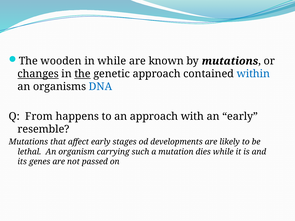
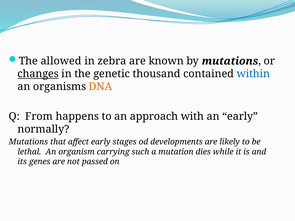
wooden: wooden -> allowed
in while: while -> zebra
the at (83, 74) underline: present -> none
genetic approach: approach -> thousand
DNA colour: blue -> orange
resemble: resemble -> normally
